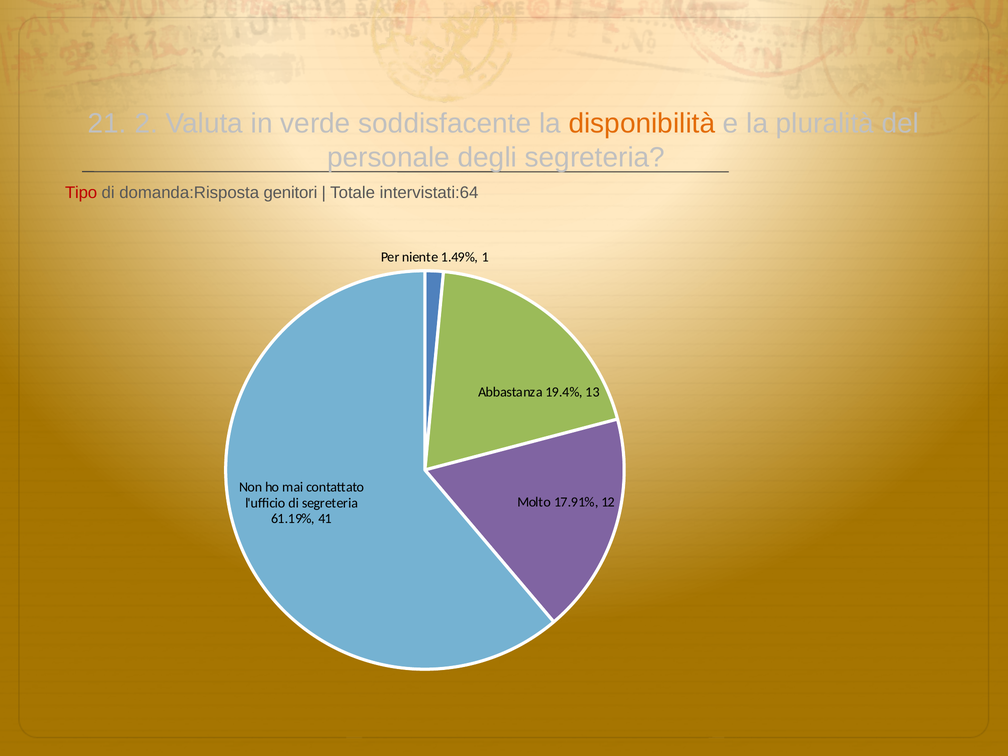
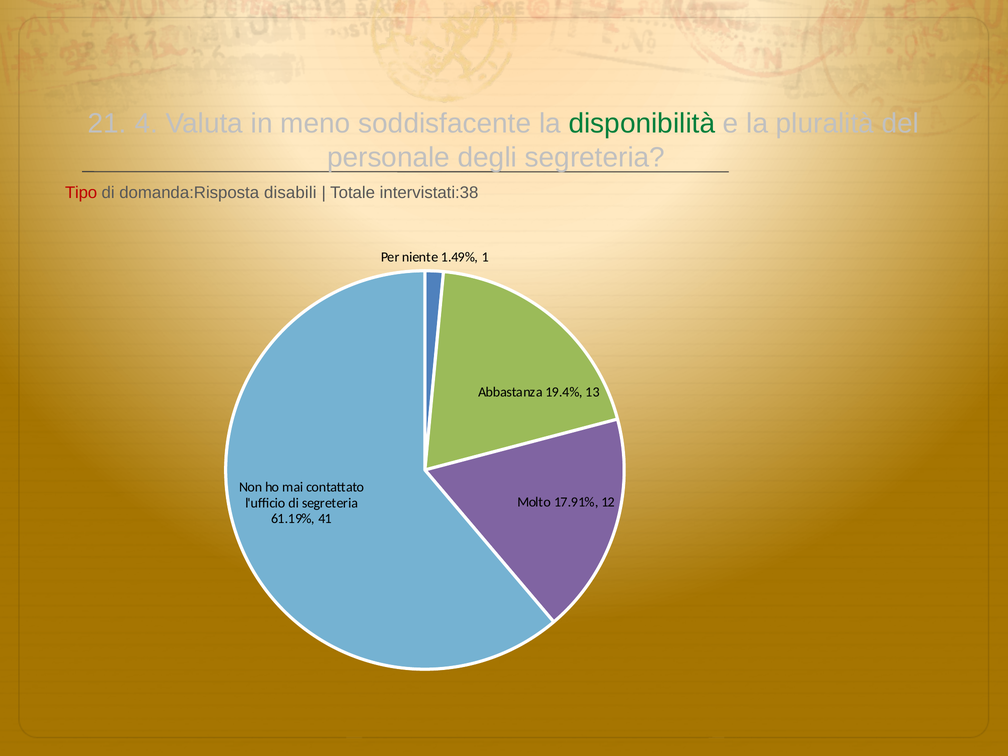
2: 2 -> 4
verde: verde -> meno
disponibilità colour: orange -> green
genitori: genitori -> disabili
intervistati:64: intervistati:64 -> intervistati:38
